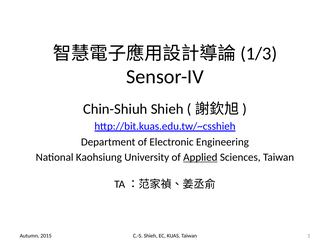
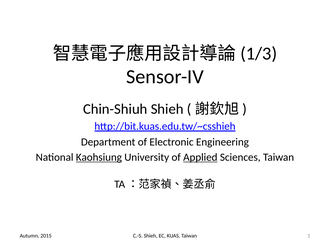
Kaohsiung underline: none -> present
